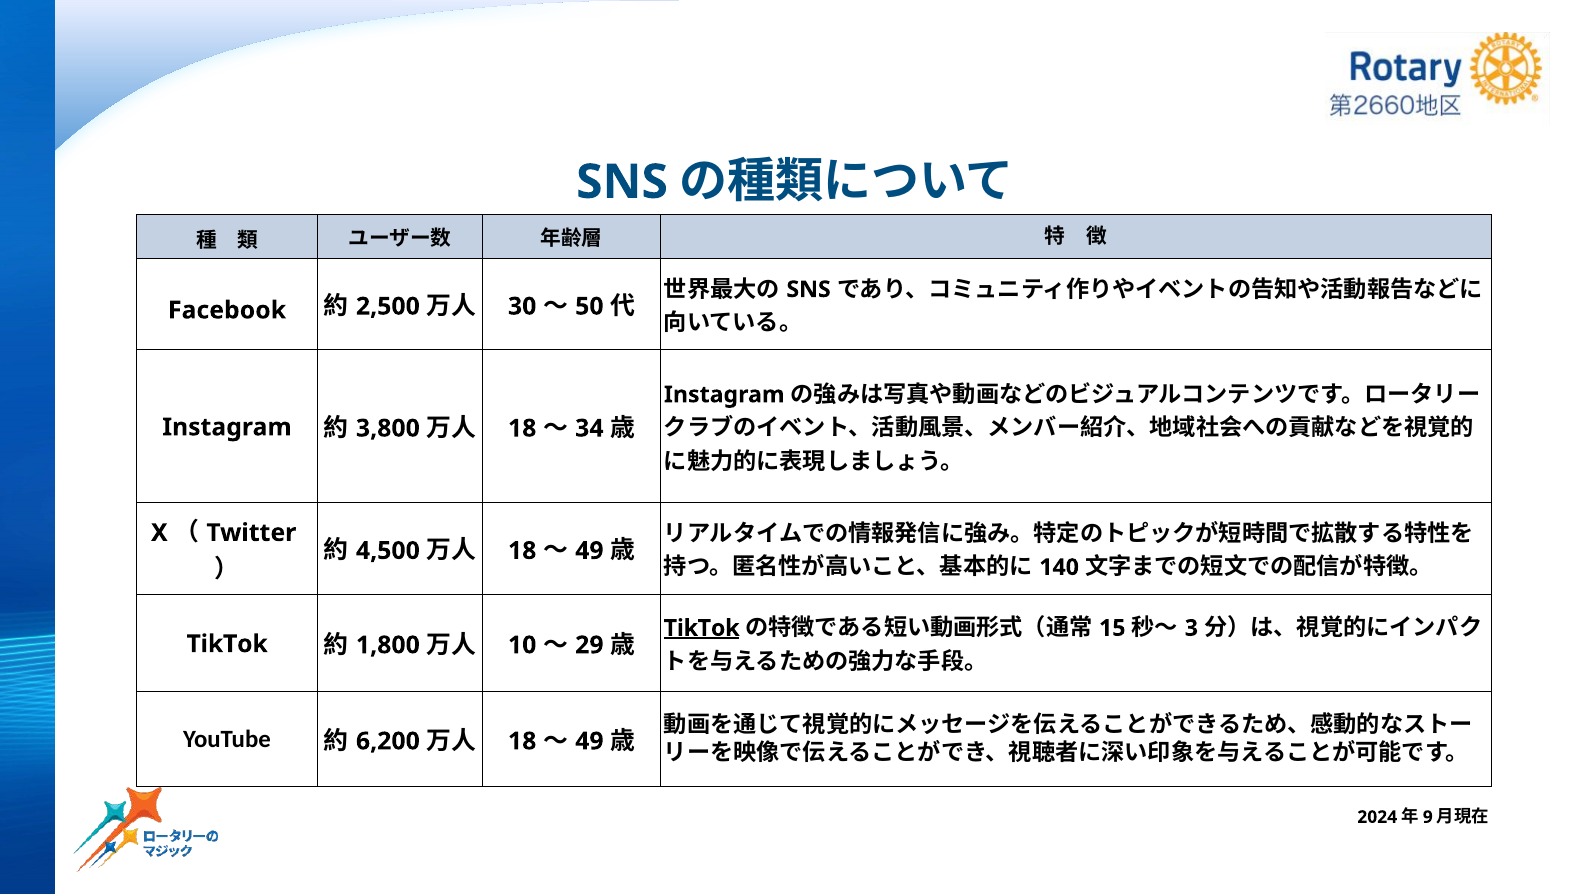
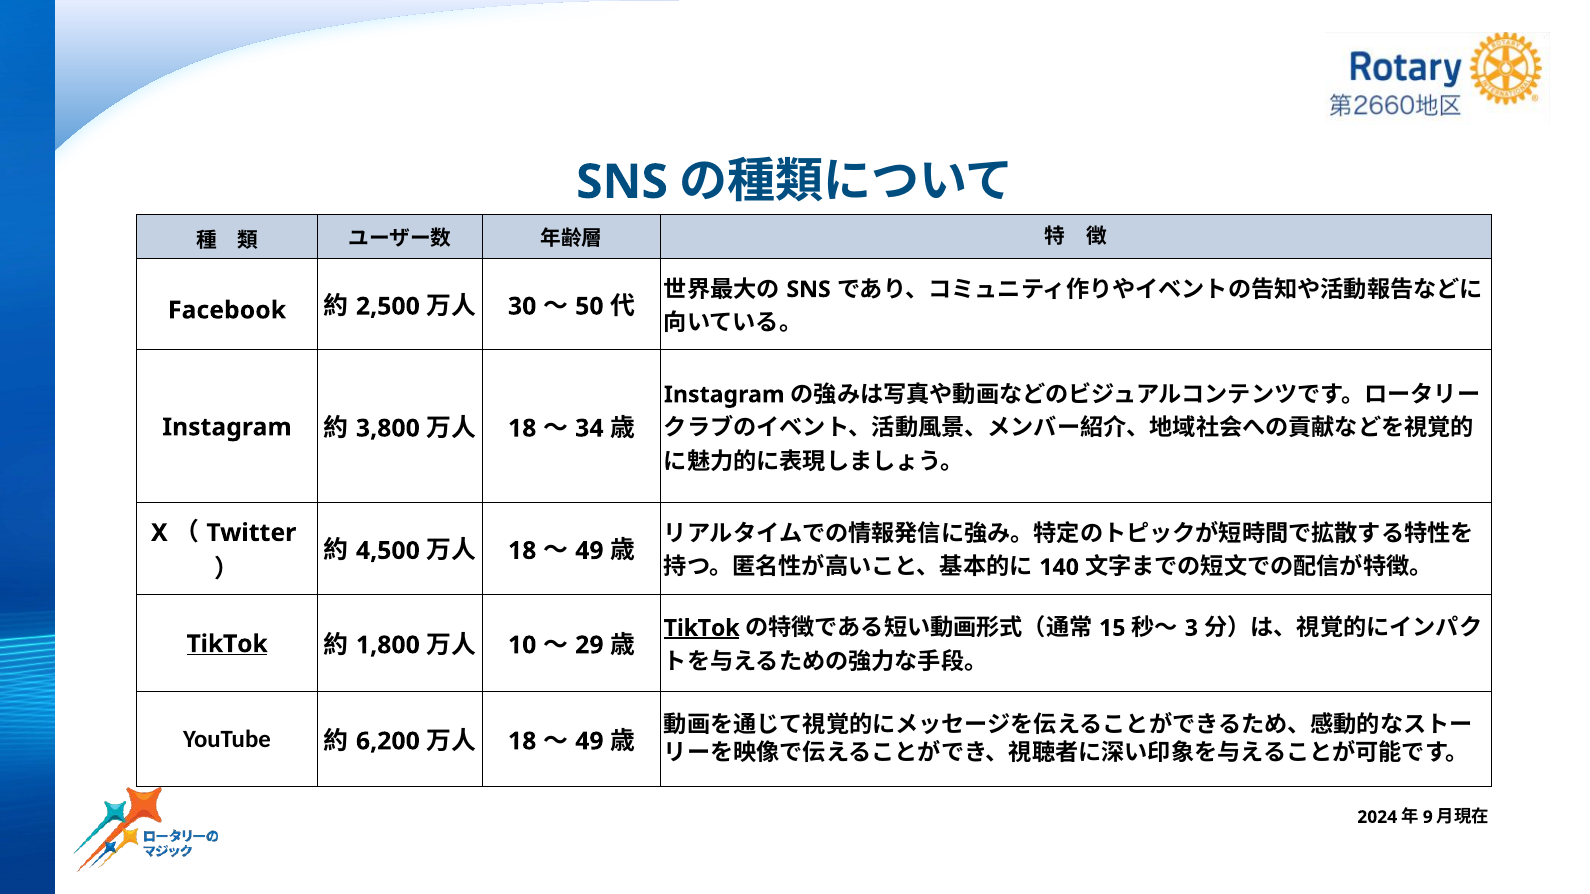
TikTok at (227, 644) underline: none -> present
